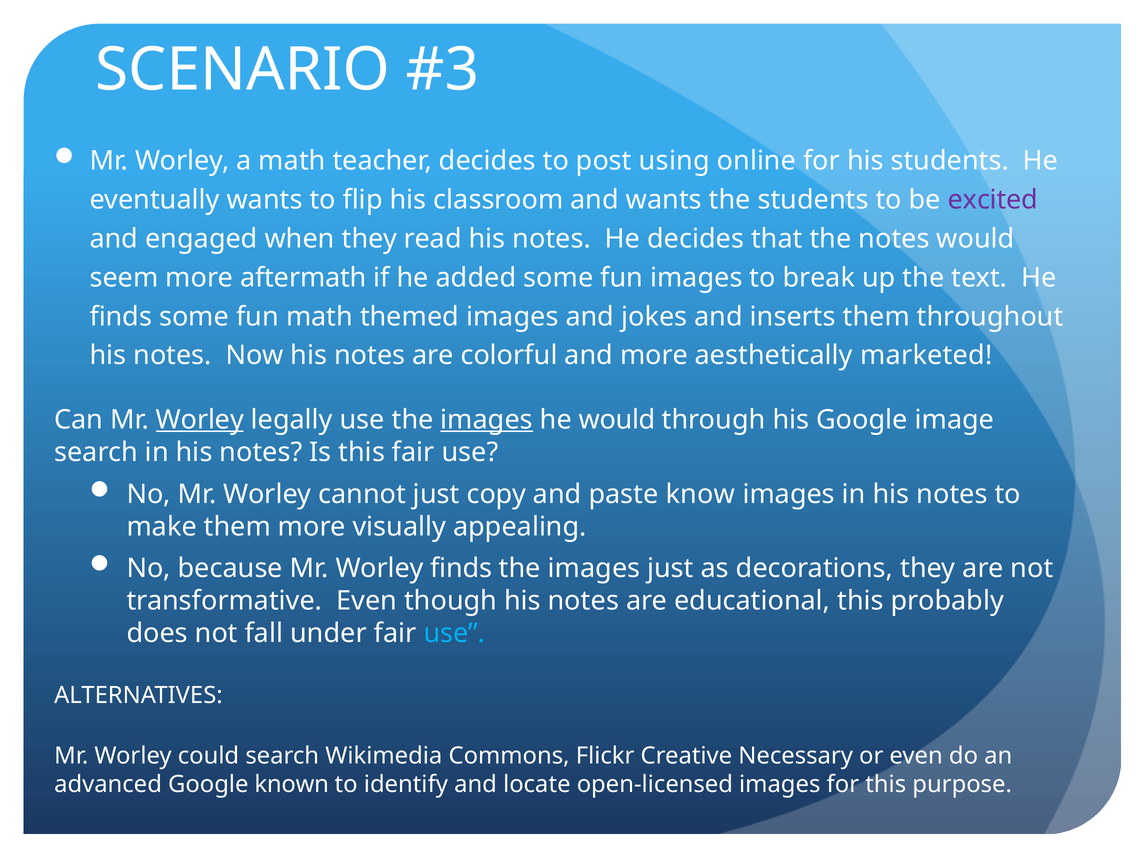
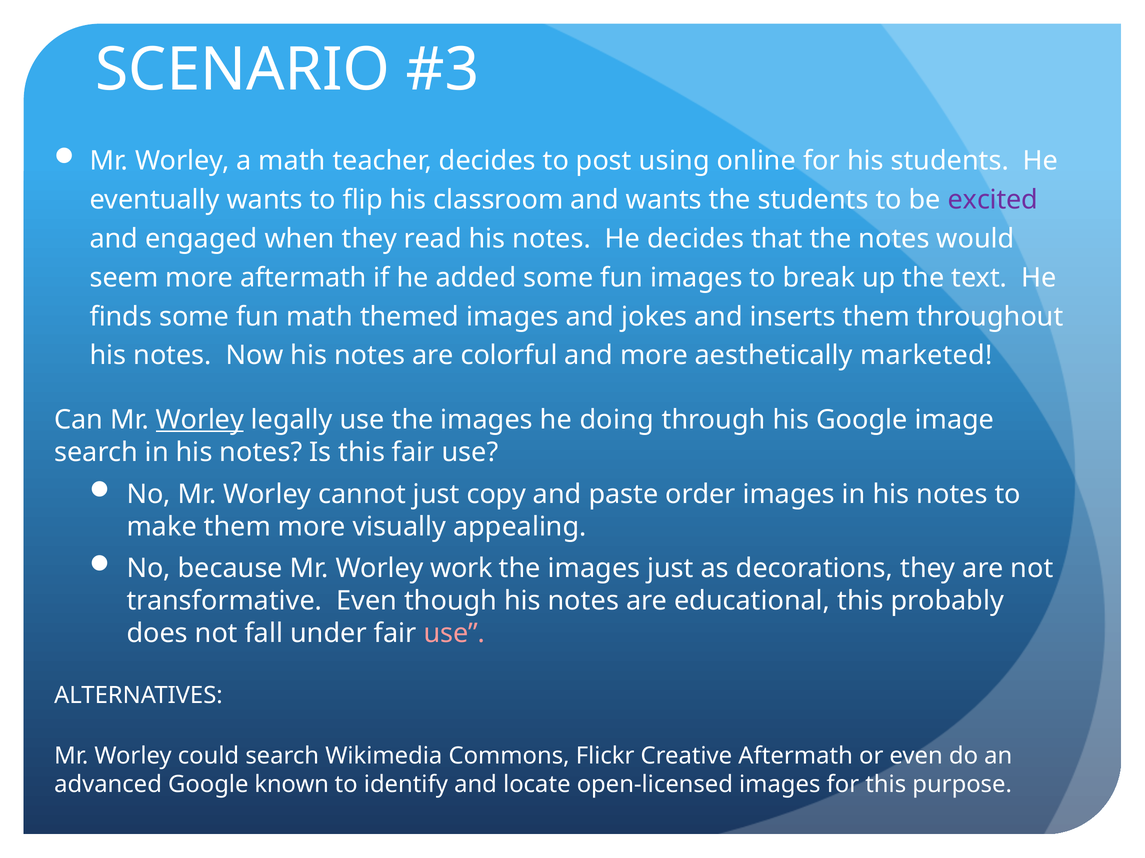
images at (487, 420) underline: present -> none
he would: would -> doing
know: know -> order
Worley finds: finds -> work
use at (454, 634) colour: light blue -> pink
Creative Necessary: Necessary -> Aftermath
